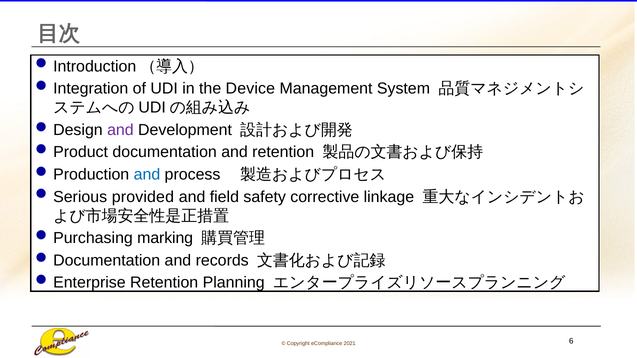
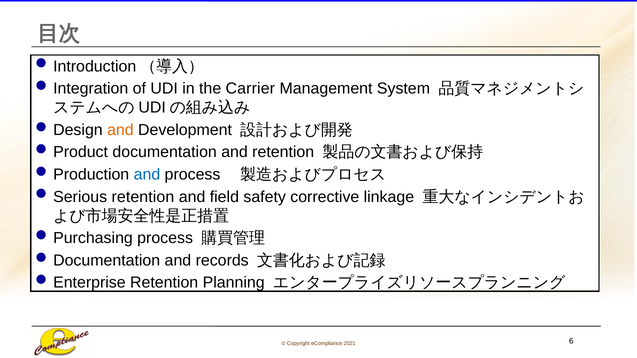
Device: Device -> Carrier
and at (120, 130) colour: purple -> orange
provided at (143, 197): provided -> retention
marking at (165, 238): marking -> process
